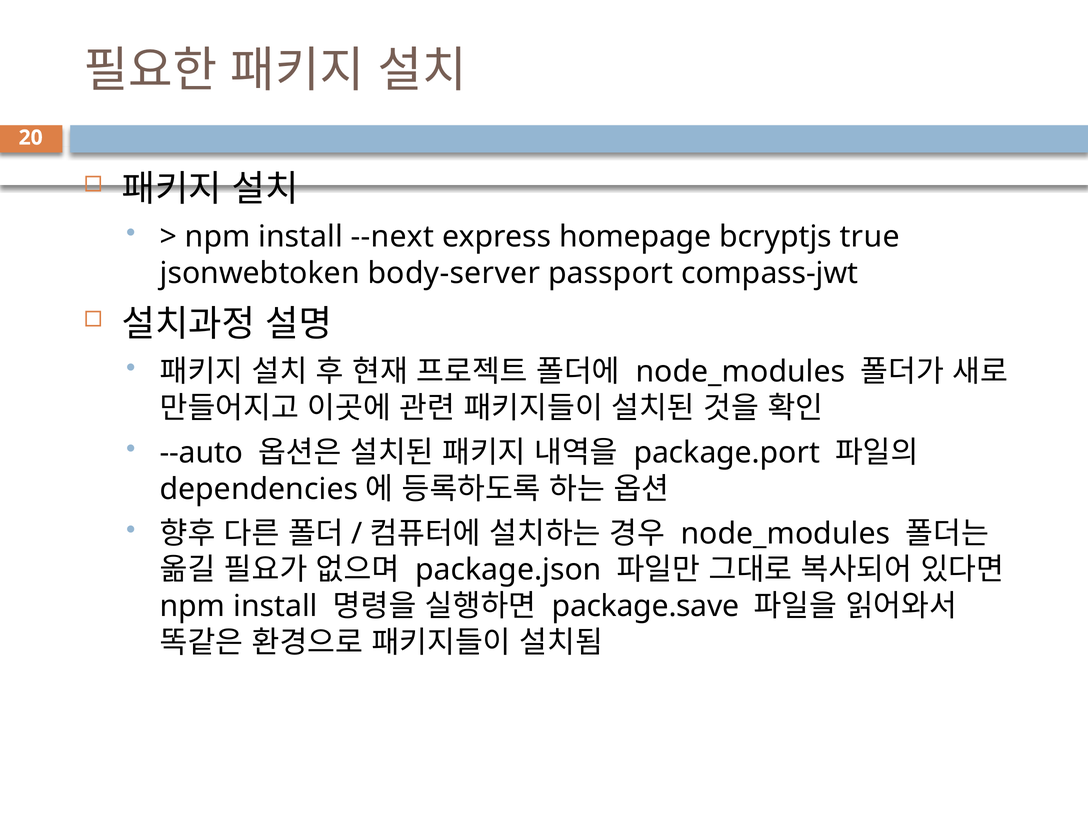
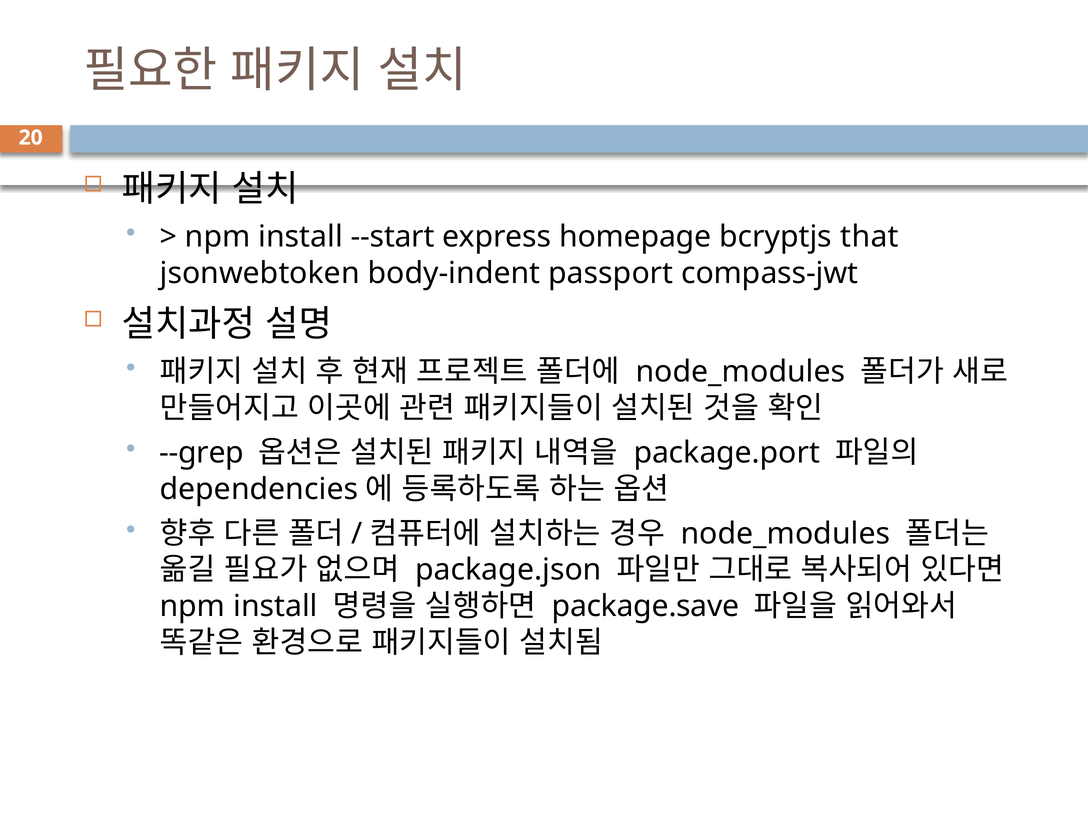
--next: --next -> --start
true: true -> that
body-server: body-server -> body-indent
--auto: --auto -> --grep
